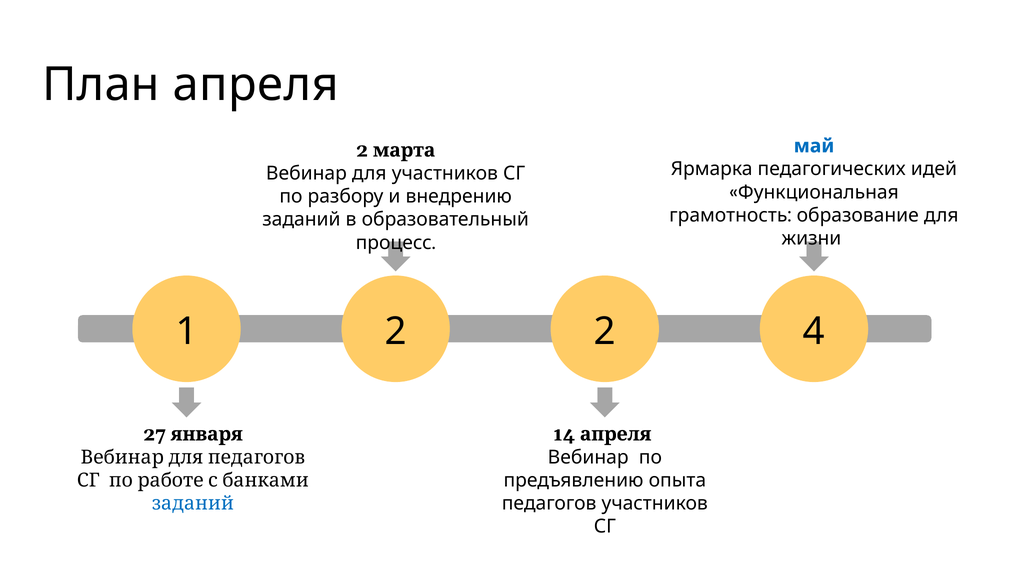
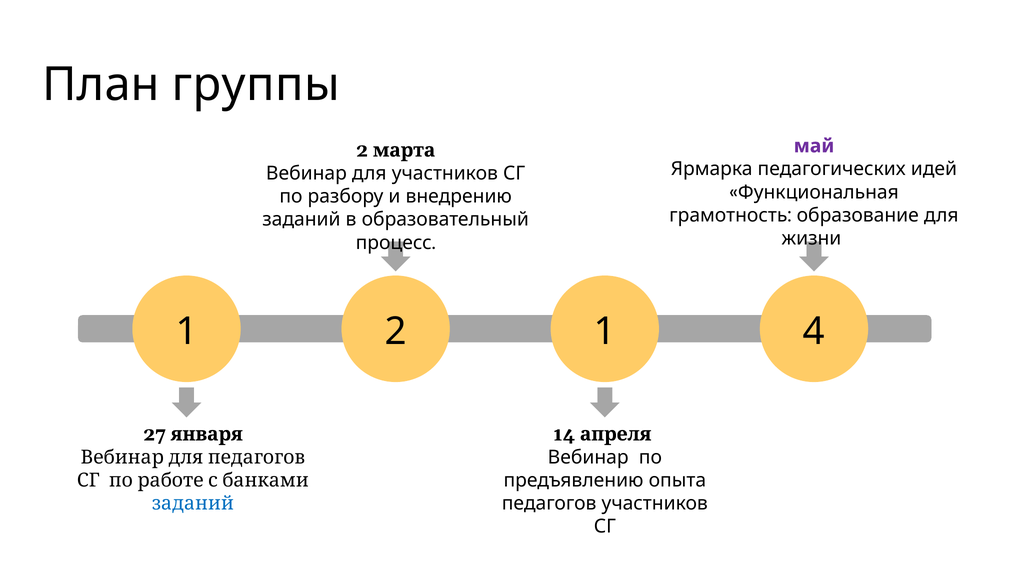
План апреля: апреля -> группы
май colour: blue -> purple
2 2: 2 -> 1
